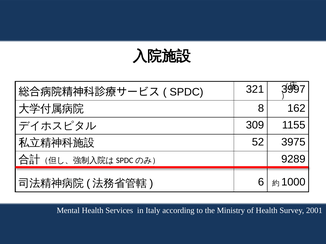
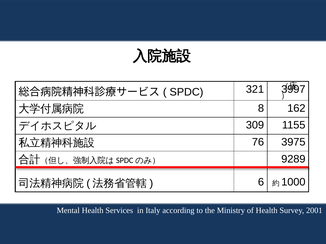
52: 52 -> 76
